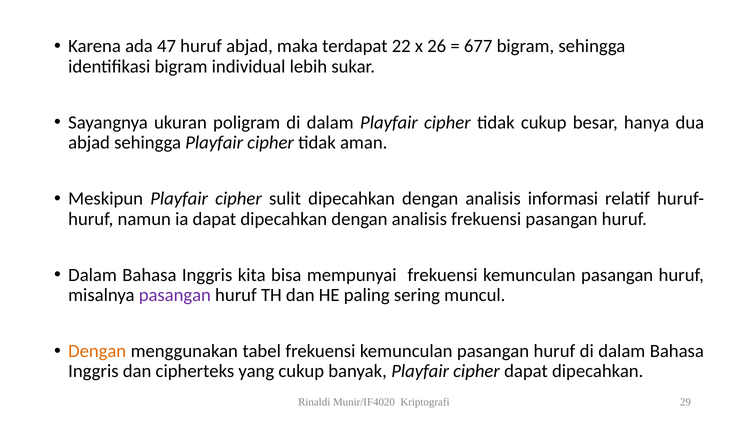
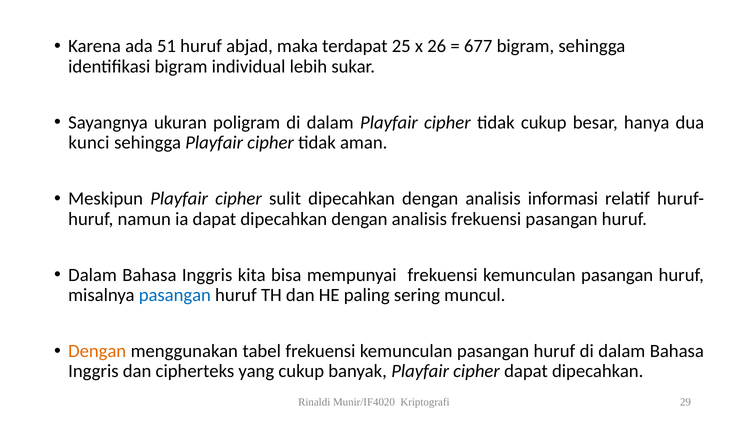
47: 47 -> 51
22: 22 -> 25
abjad at (89, 143): abjad -> kunci
pasangan at (175, 295) colour: purple -> blue
